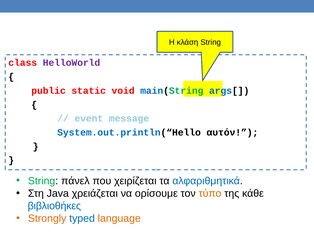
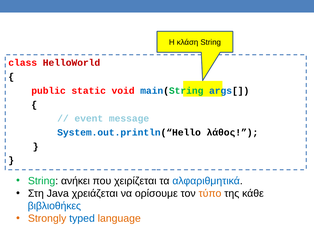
HelloWorld colour: purple -> red
αυτόν: αυτόν -> λάθος
πάνελ: πάνελ -> ανήκει
